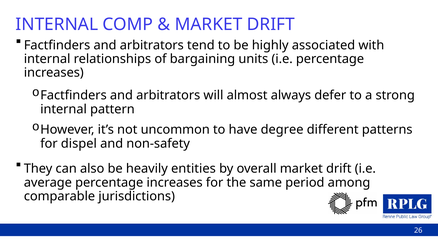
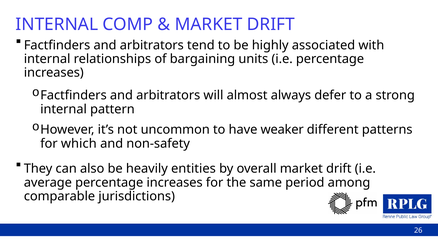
degree: degree -> weaker
dispel: dispel -> which
